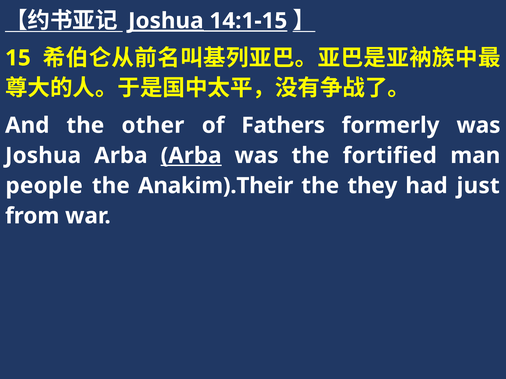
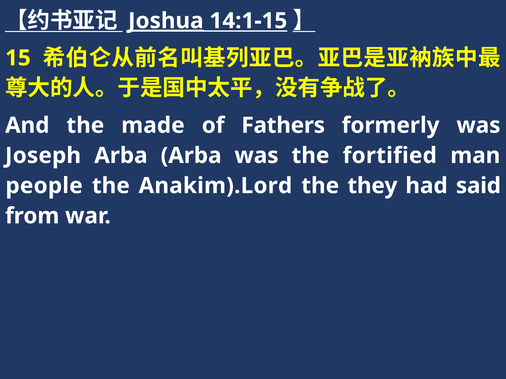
other: other -> made
Joshua at (43, 156): Joshua -> Joseph
Arba at (191, 156) underline: present -> none
Anakim).Their: Anakim).Their -> Anakim).Lord
just: just -> said
